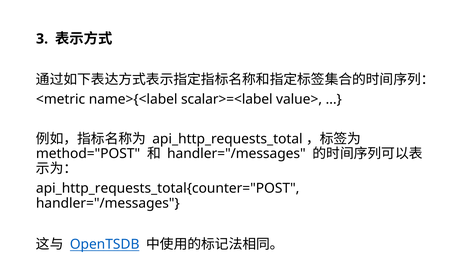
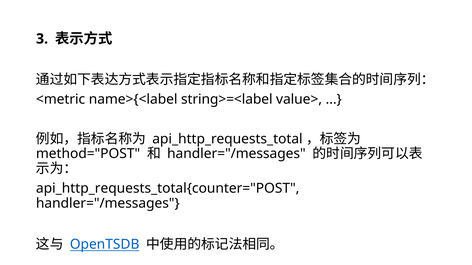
scalar>=<label: scalar>=<label -> string>=<label
